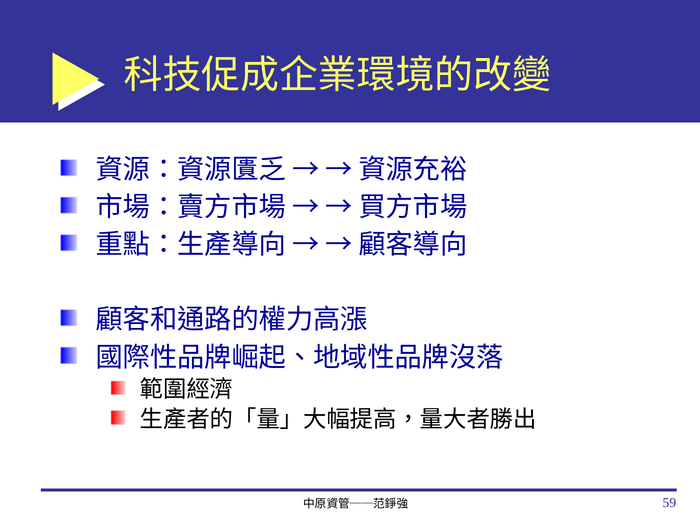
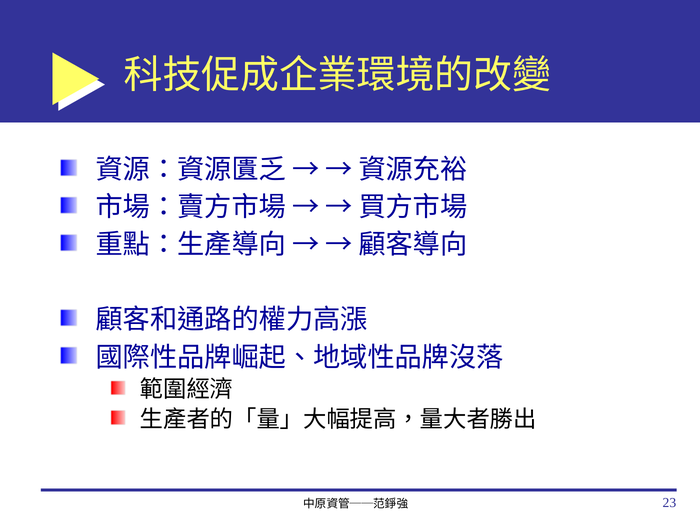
59: 59 -> 23
